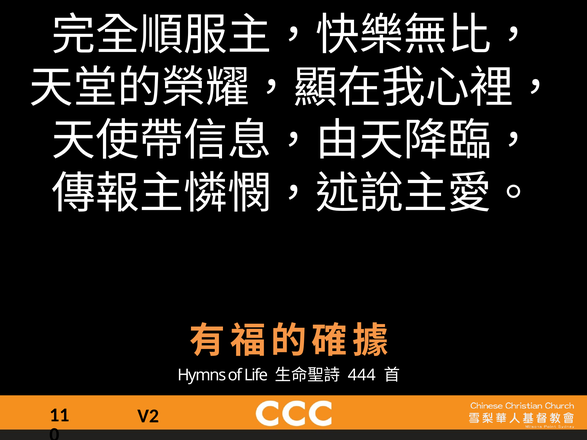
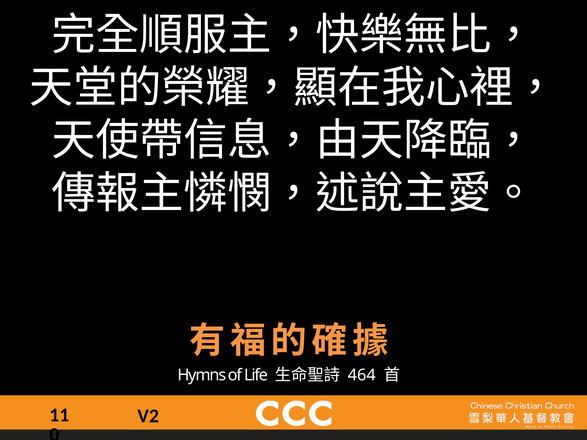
444: 444 -> 464
